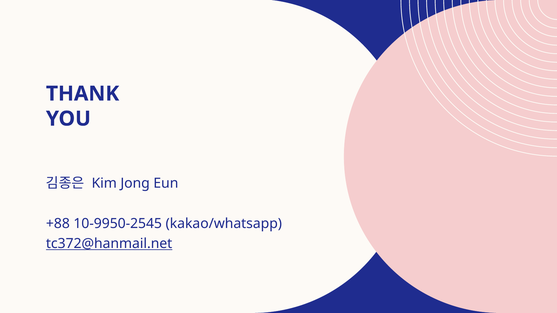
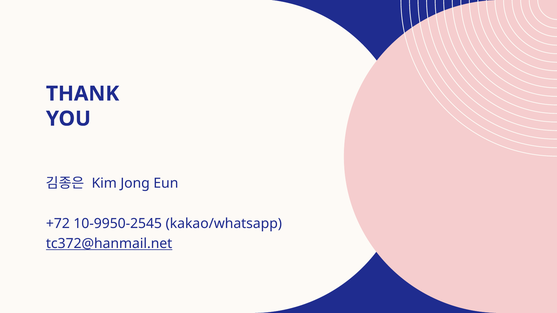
+88: +88 -> +72
